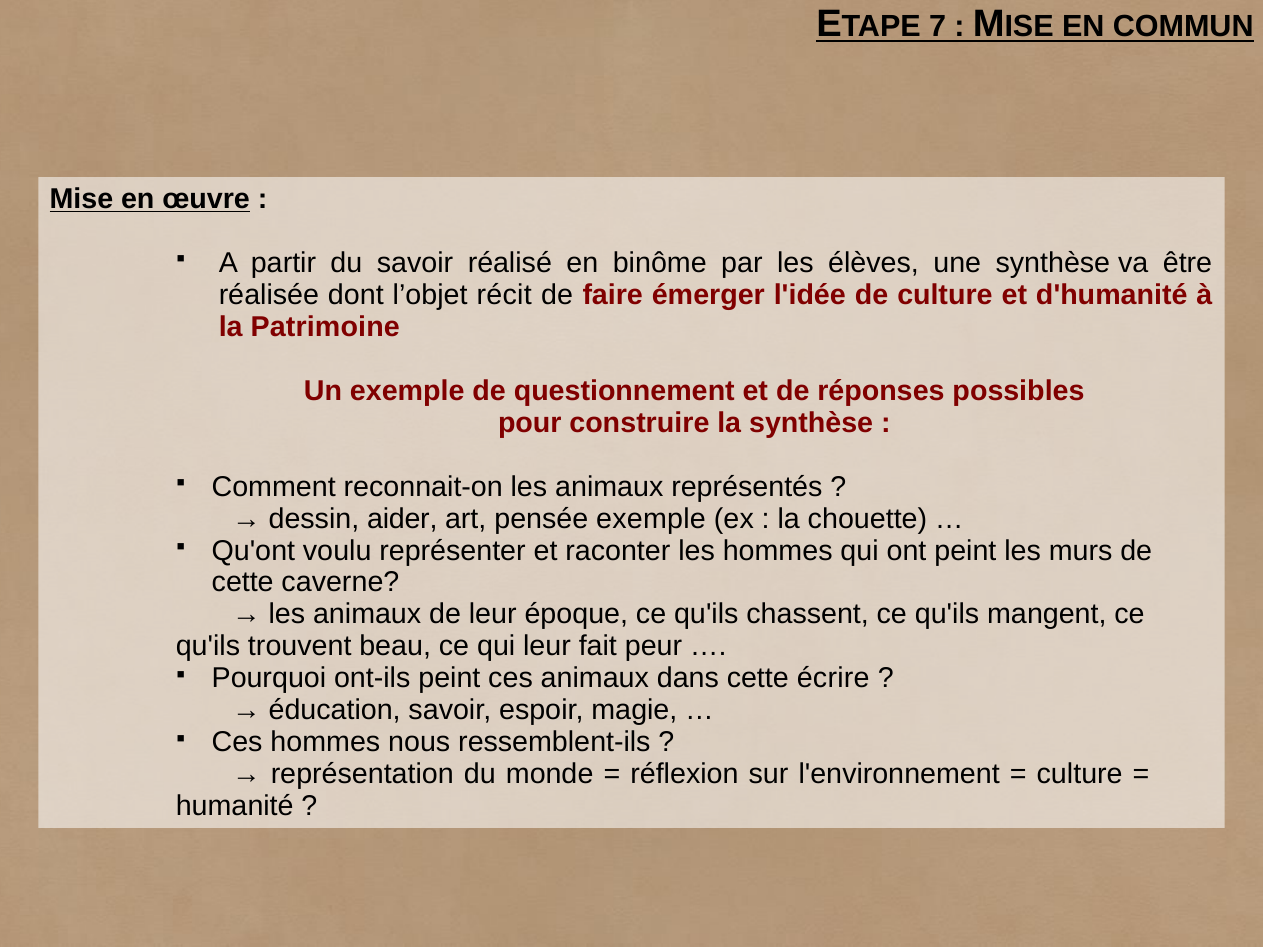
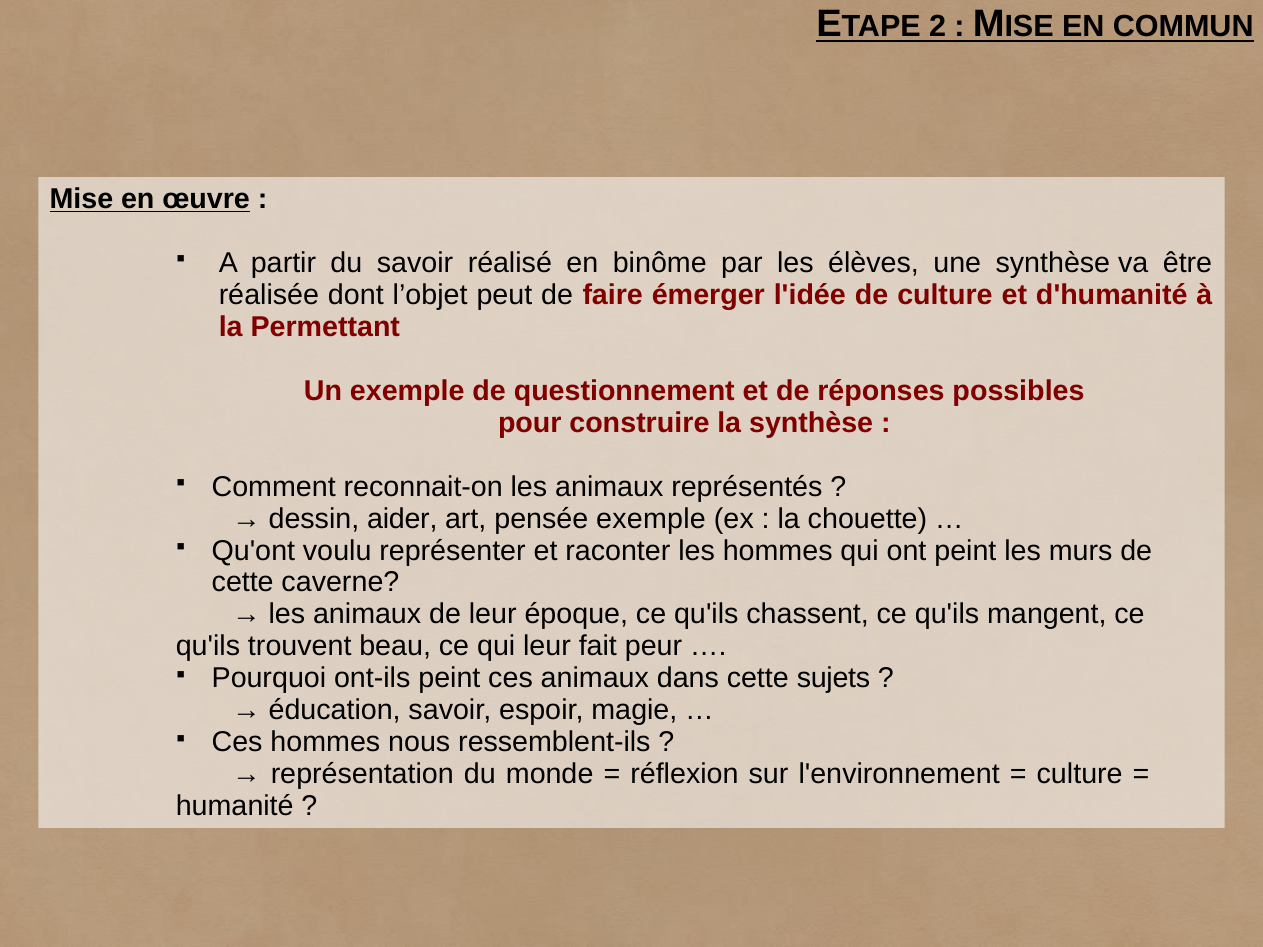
7: 7 -> 2
récit: récit -> peut
Patrimoine: Patrimoine -> Permettant
écrire: écrire -> sujets
